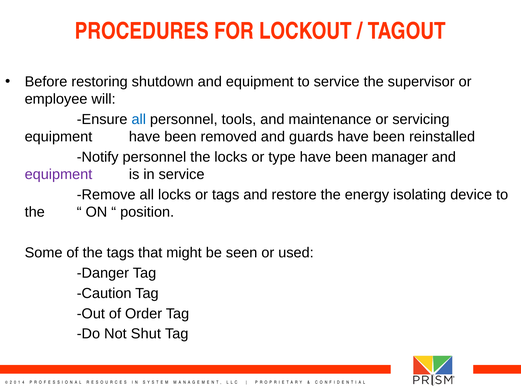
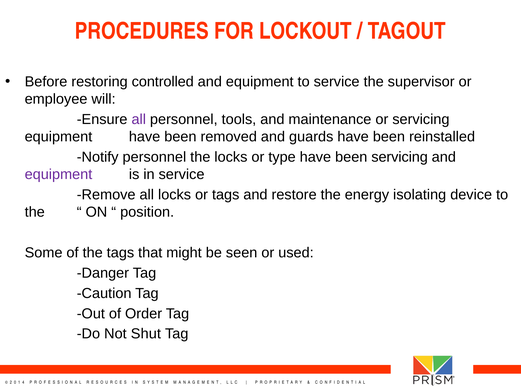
shutdown: shutdown -> controlled
all at (139, 119) colour: blue -> purple
been manager: manager -> servicing
